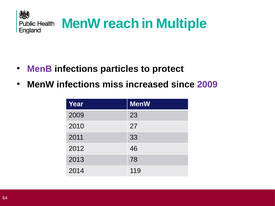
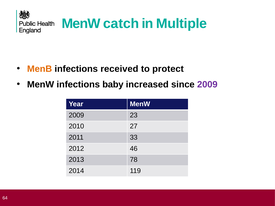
reach: reach -> catch
MenB colour: purple -> orange
particles: particles -> received
miss: miss -> baby
